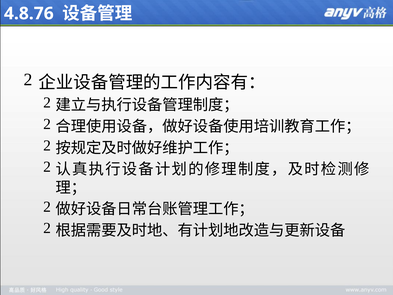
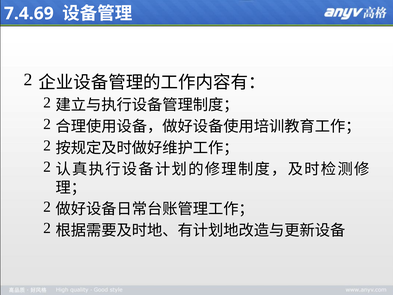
4.8.76: 4.8.76 -> 7.4.69
